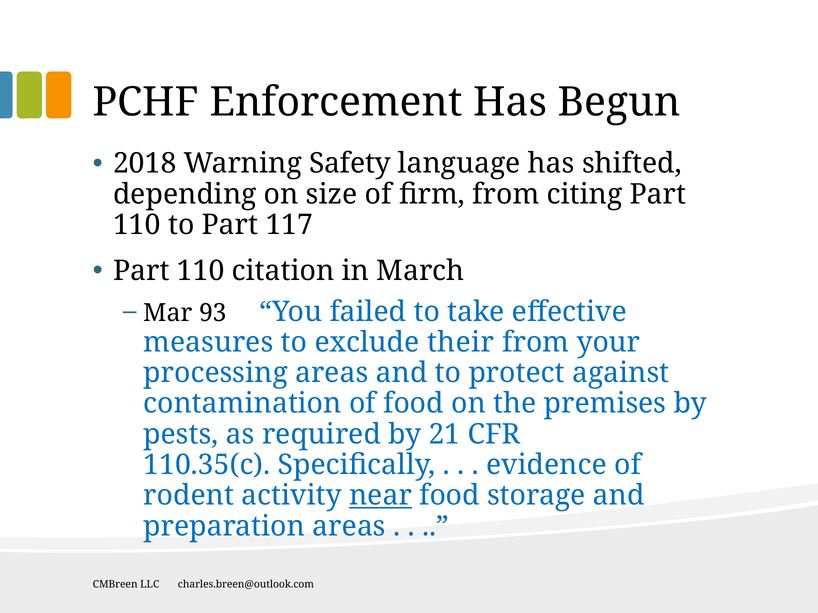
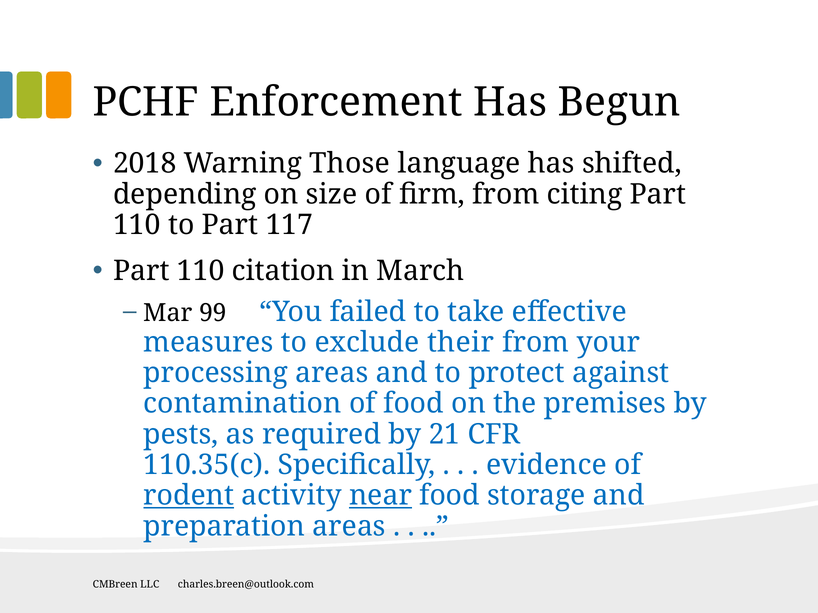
Safety: Safety -> Those
93: 93 -> 99
rodent underline: none -> present
